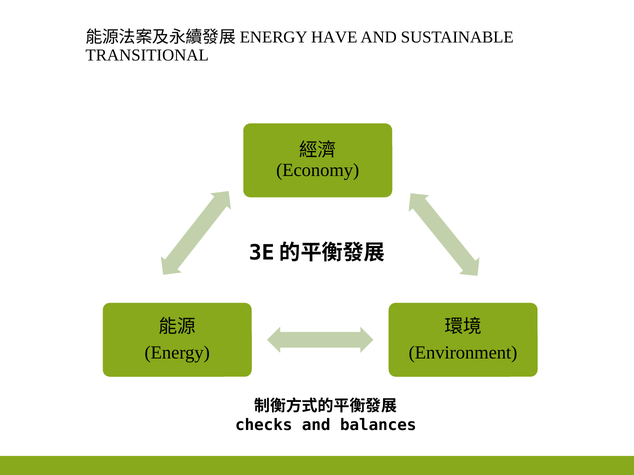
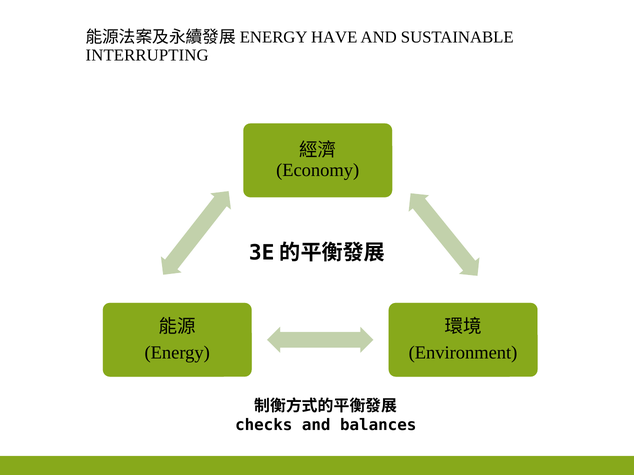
TRANSITIONAL: TRANSITIONAL -> INTERRUPTING
